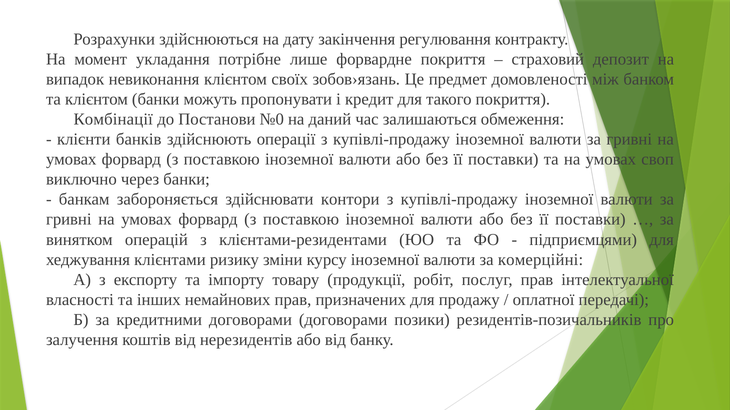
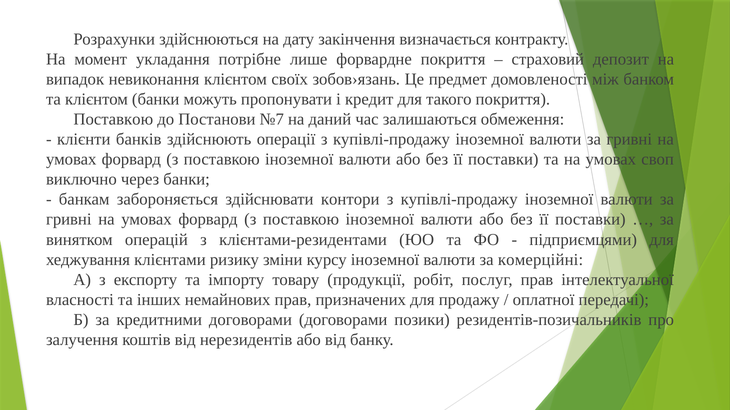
регулювання: регулювання -> визначається
Комбінації at (113, 120): Комбінації -> Поставкою
№0: №0 -> №7
